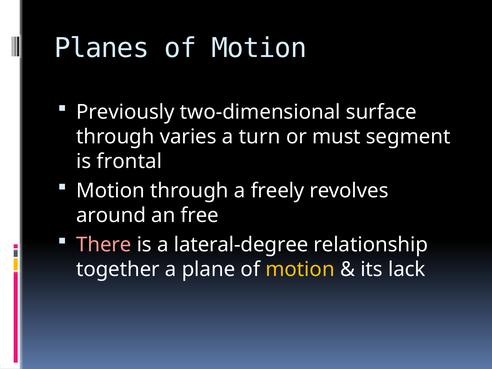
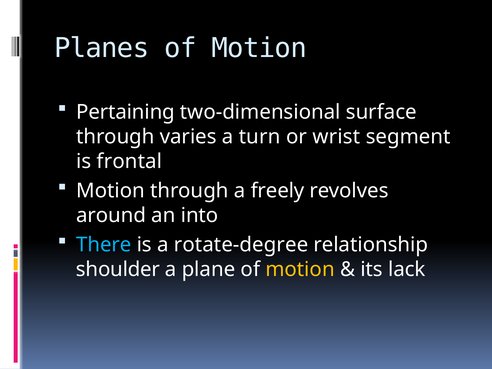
Previously: Previously -> Pertaining
must: must -> wrist
free: free -> into
There colour: pink -> light blue
lateral-degree: lateral-degree -> rotate-degree
together: together -> shoulder
